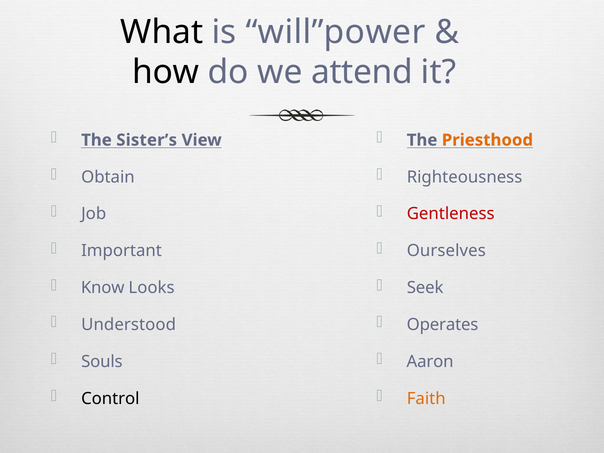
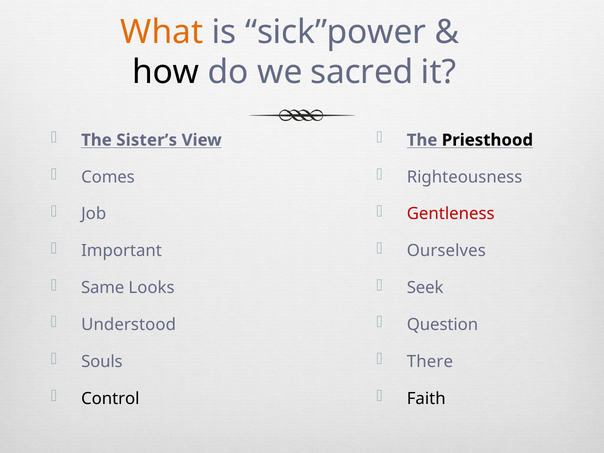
What colour: black -> orange
will”power: will”power -> sick”power
attend: attend -> sacred
Priesthood colour: orange -> black
Obtain: Obtain -> Comes
Know: Know -> Same
Operates: Operates -> Question
Aaron: Aaron -> There
Faith colour: orange -> black
